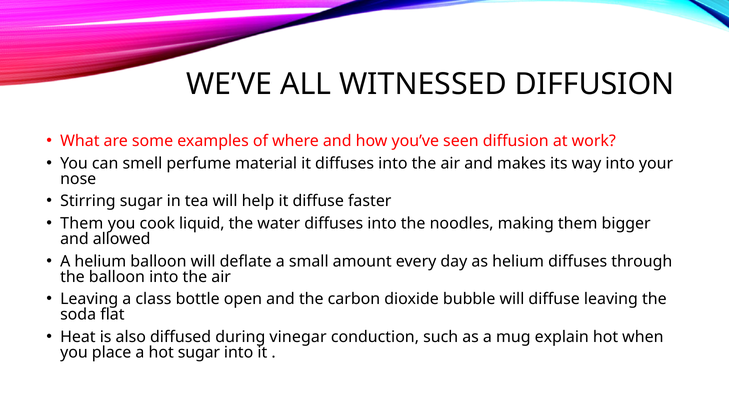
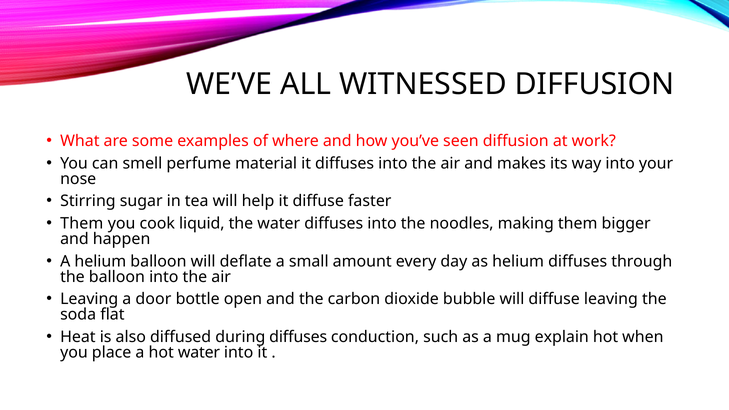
allowed: allowed -> happen
class: class -> door
during vinegar: vinegar -> diffuses
hot sugar: sugar -> water
